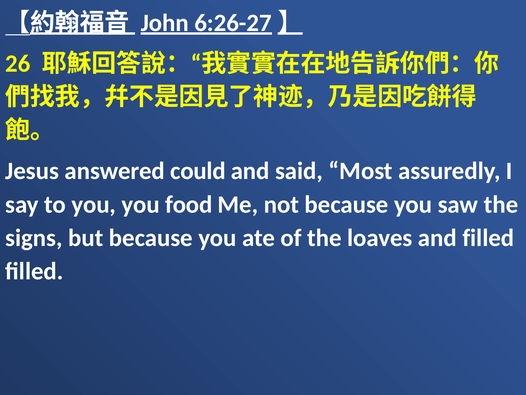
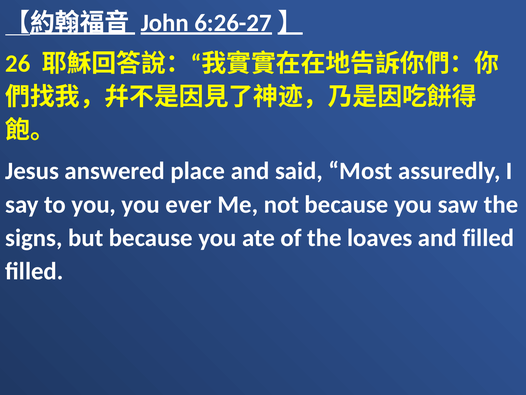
could: could -> place
food: food -> ever
